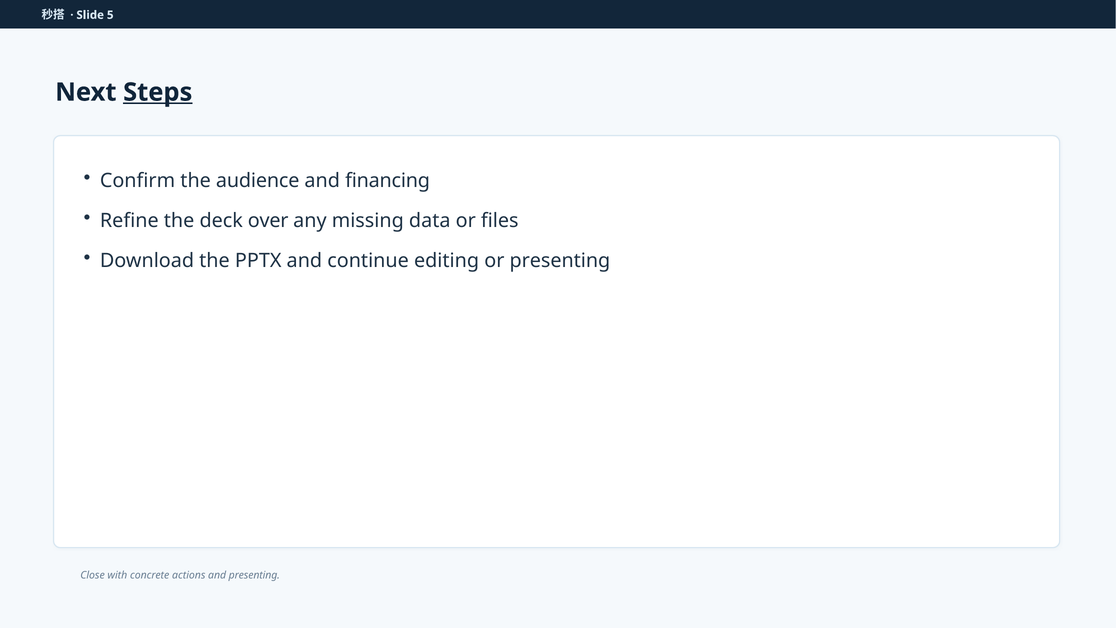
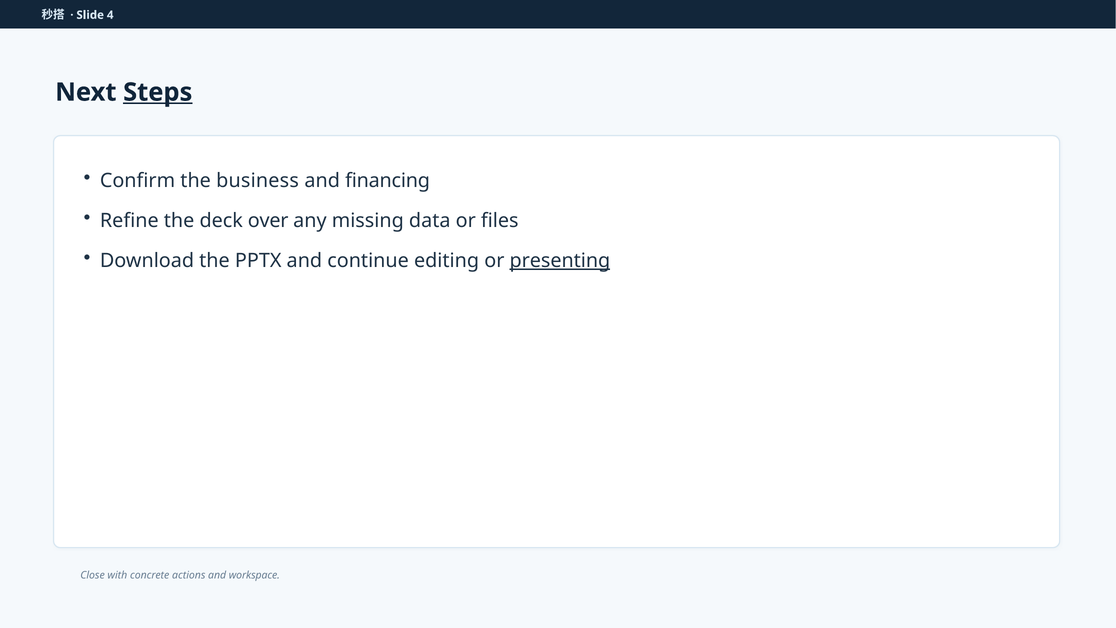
5: 5 -> 4
audience: audience -> business
presenting at (560, 261) underline: none -> present
and presenting: presenting -> workspace
